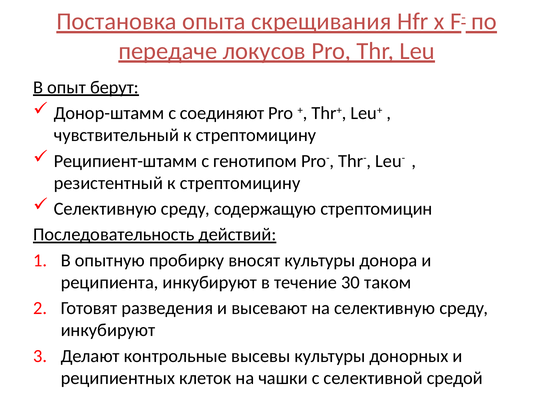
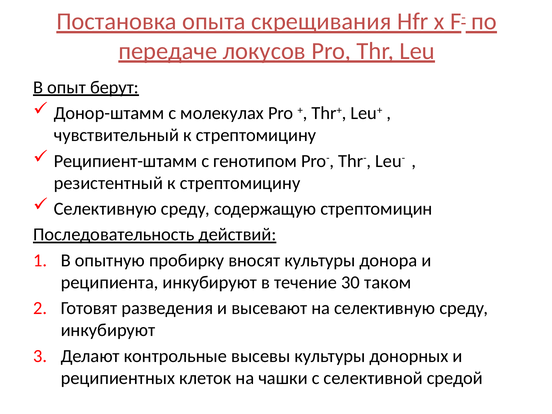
соединяют: соединяют -> молекулах
